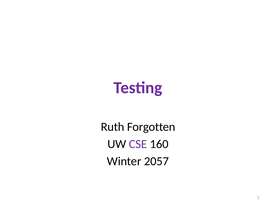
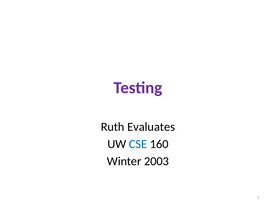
Forgotten: Forgotten -> Evaluates
CSE colour: purple -> blue
2057: 2057 -> 2003
